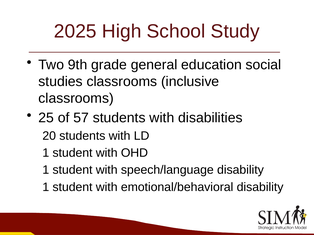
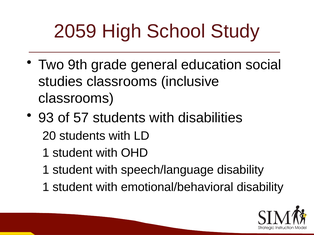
2025: 2025 -> 2059
25: 25 -> 93
